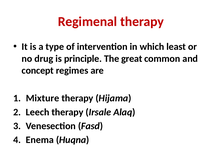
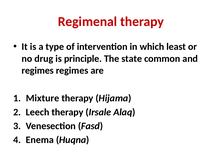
great: great -> state
concept at (38, 70): concept -> regimes
